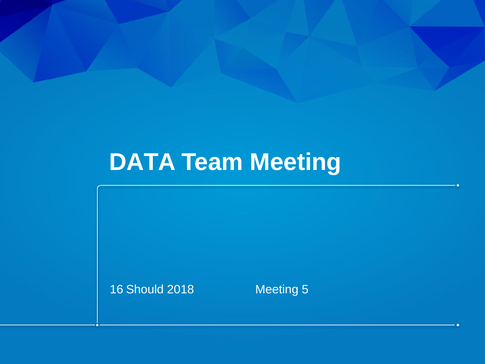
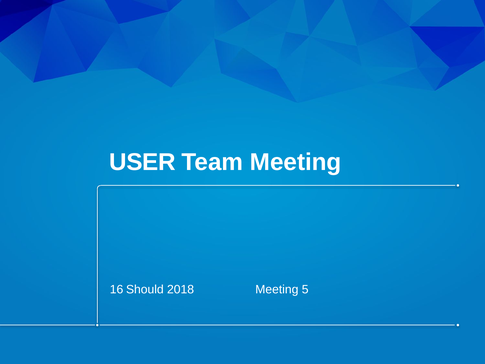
DATA: DATA -> USER
